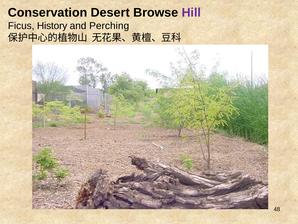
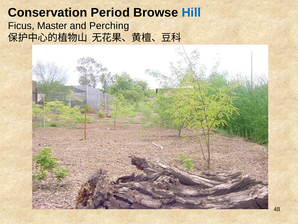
Desert: Desert -> Period
Hill colour: purple -> blue
History: History -> Master
